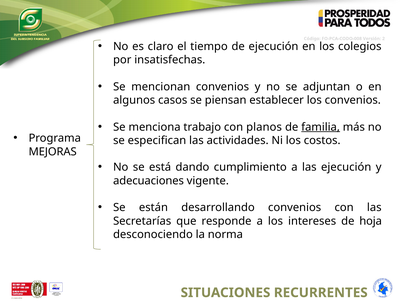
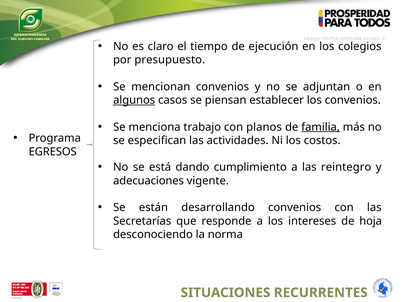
insatisfechas: insatisfechas -> presupuesto
algunos underline: none -> present
MEJORAS: MEJORAS -> EGRESOS
las ejecución: ejecución -> reintegro
